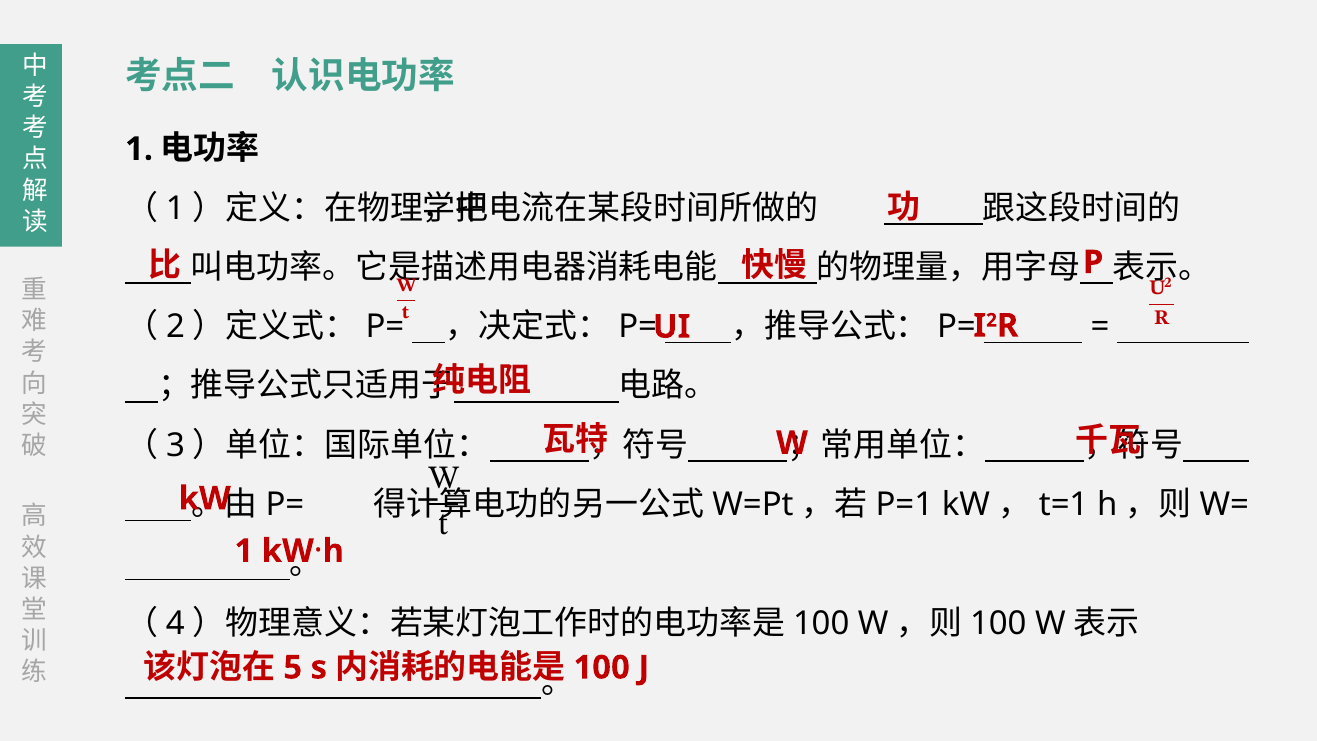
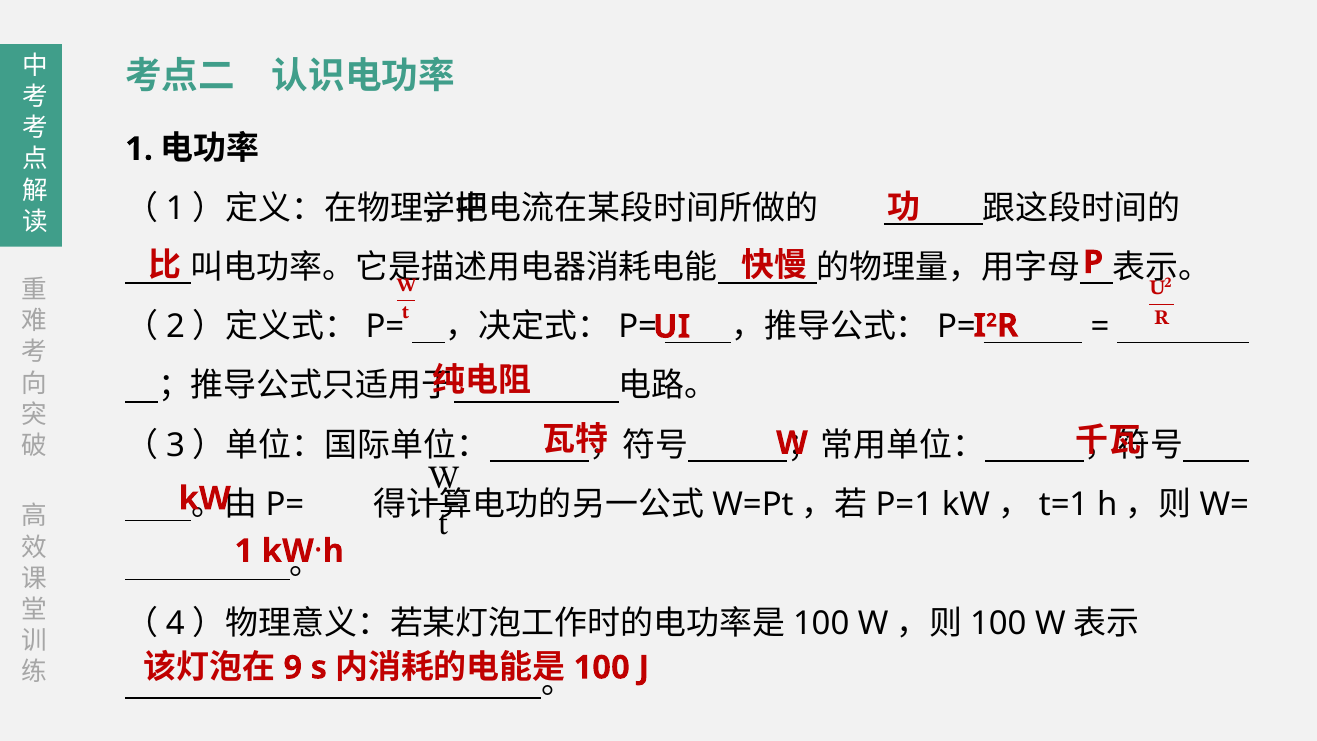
5: 5 -> 9
